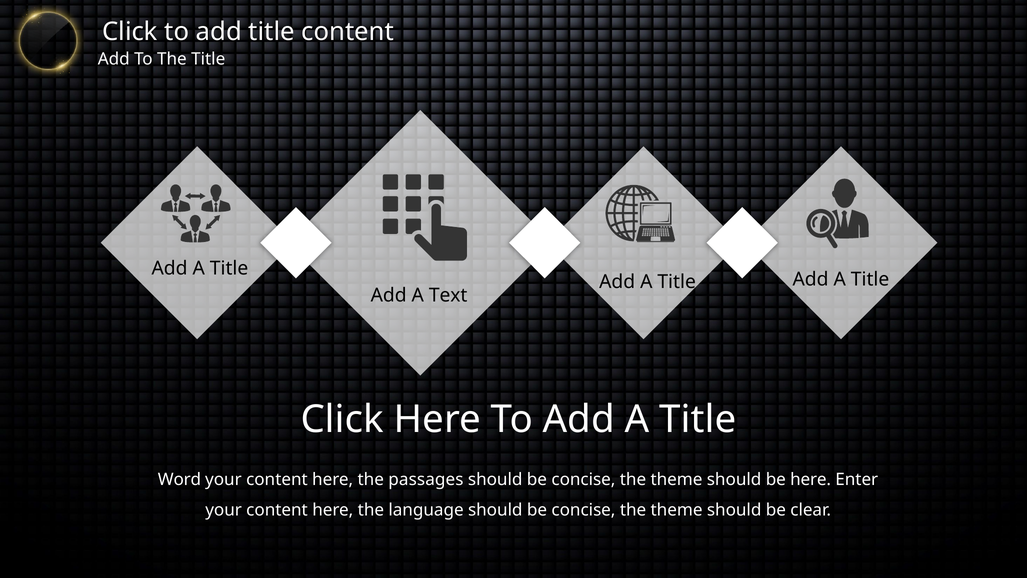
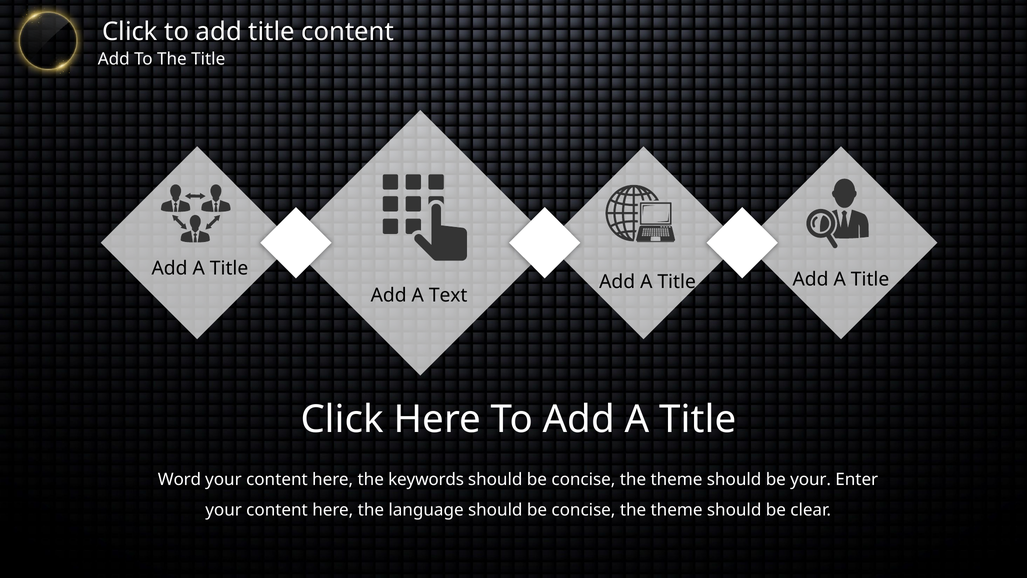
passages: passages -> keywords
be here: here -> your
